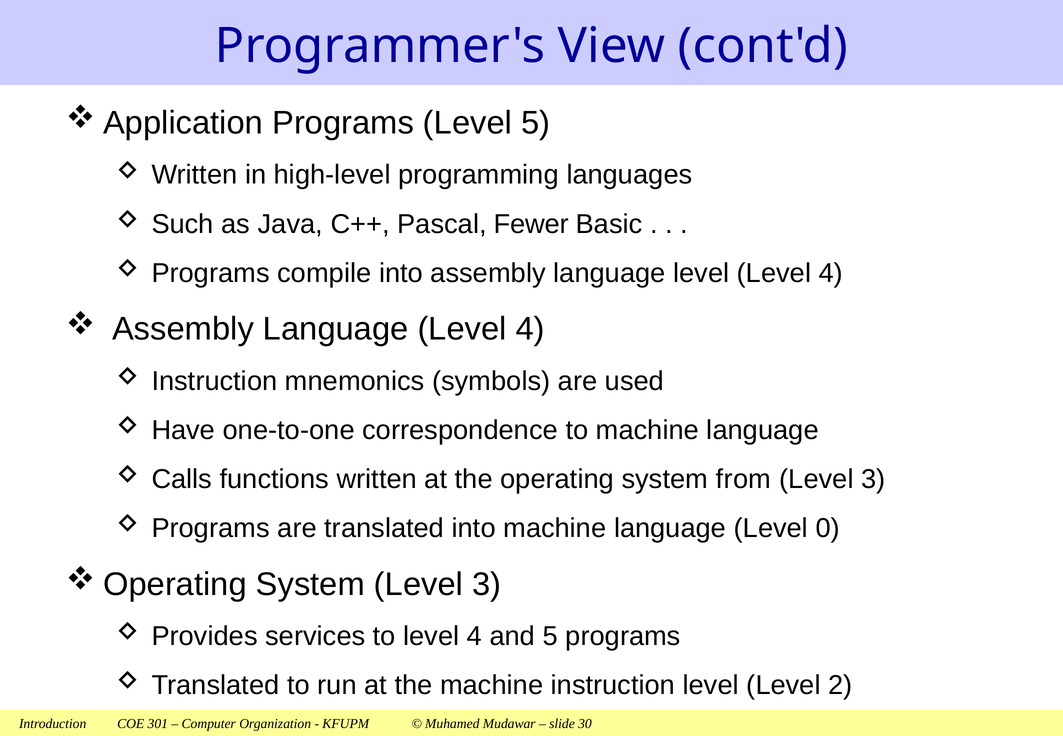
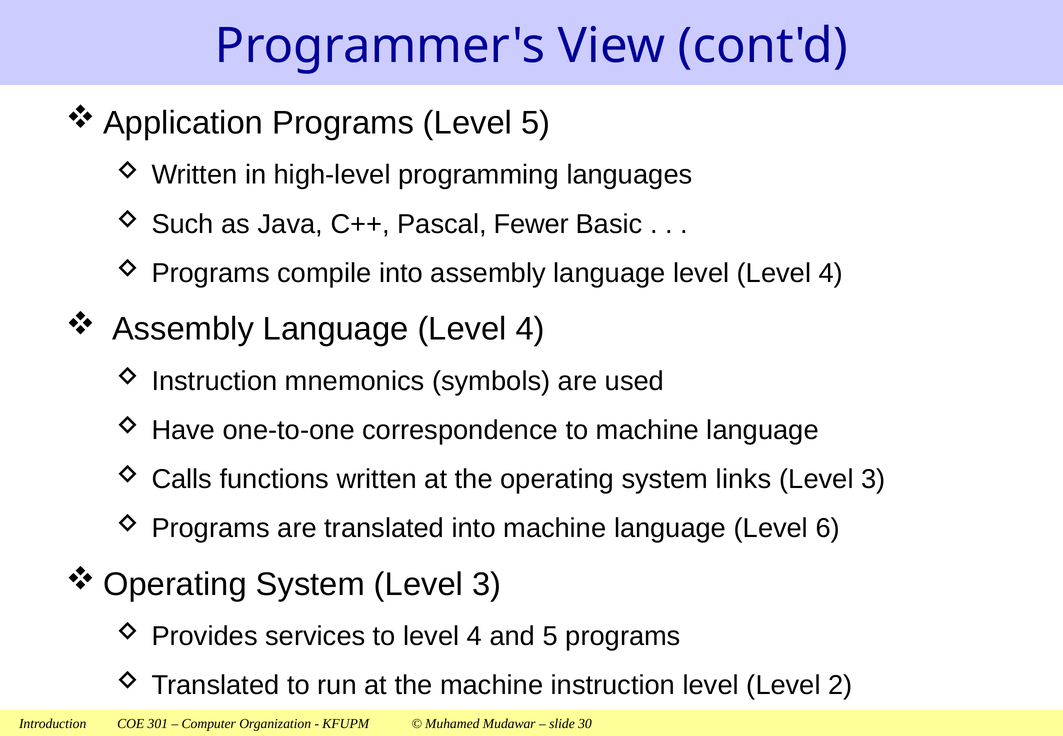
from: from -> links
0: 0 -> 6
